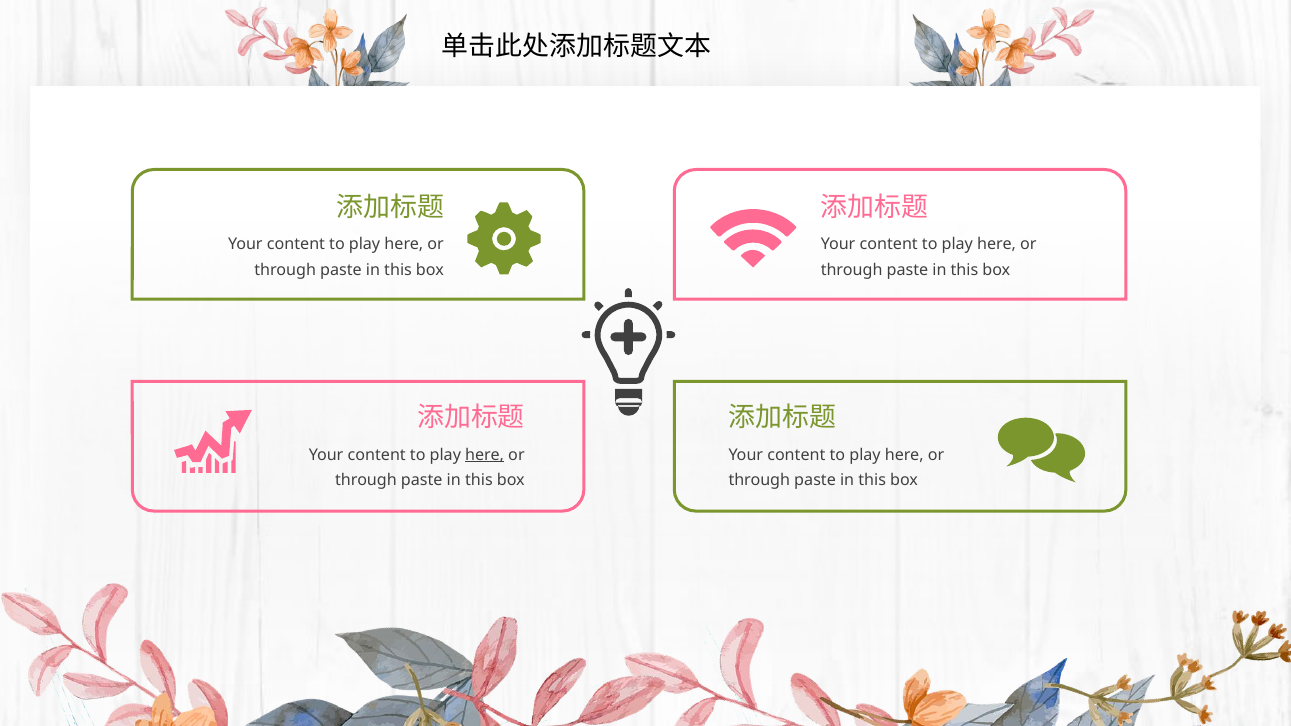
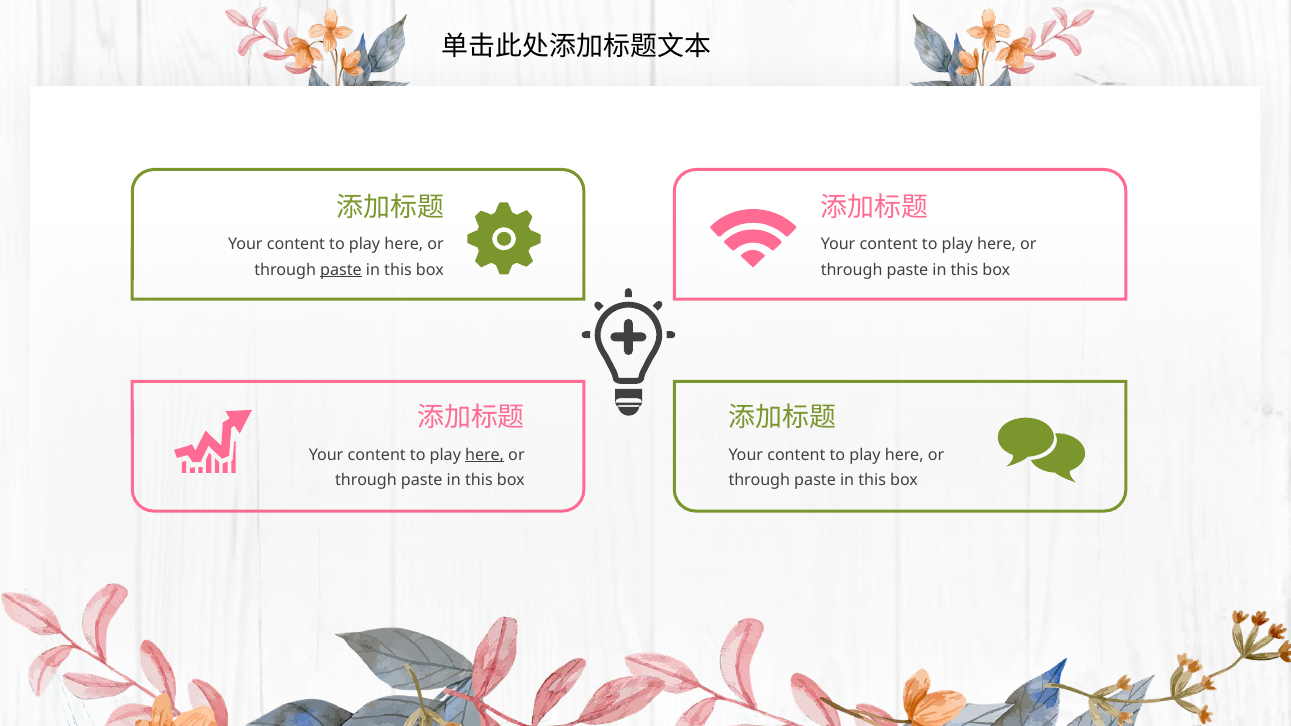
paste at (341, 270) underline: none -> present
